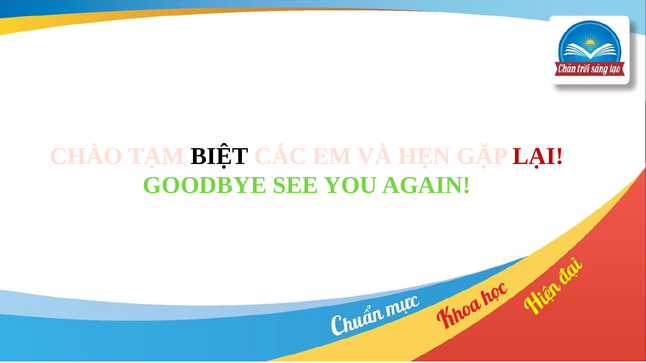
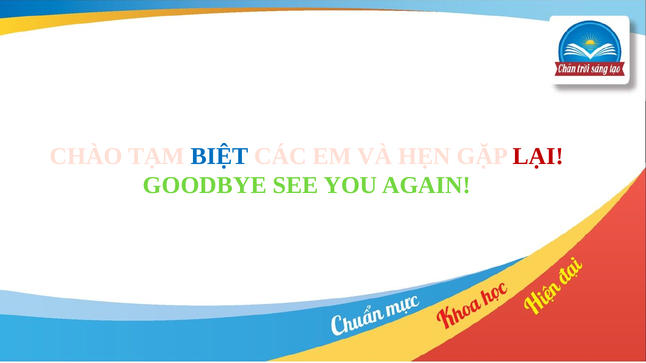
BIỆT colour: black -> blue
